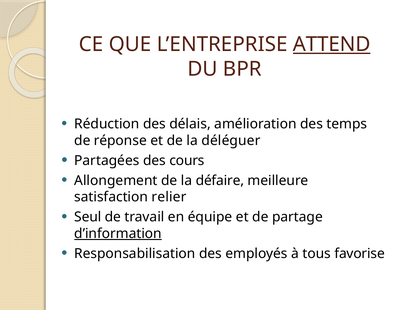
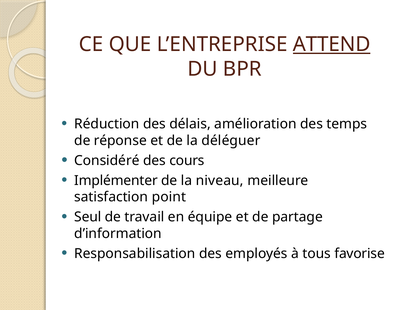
Partagées: Partagées -> Considéré
Allongement: Allongement -> Implémenter
défaire: défaire -> niveau
relier: relier -> point
d’information underline: present -> none
